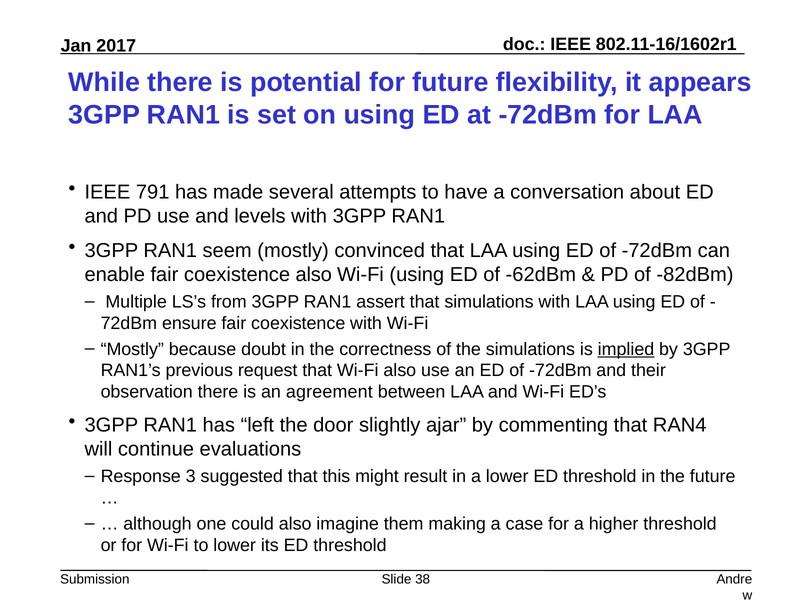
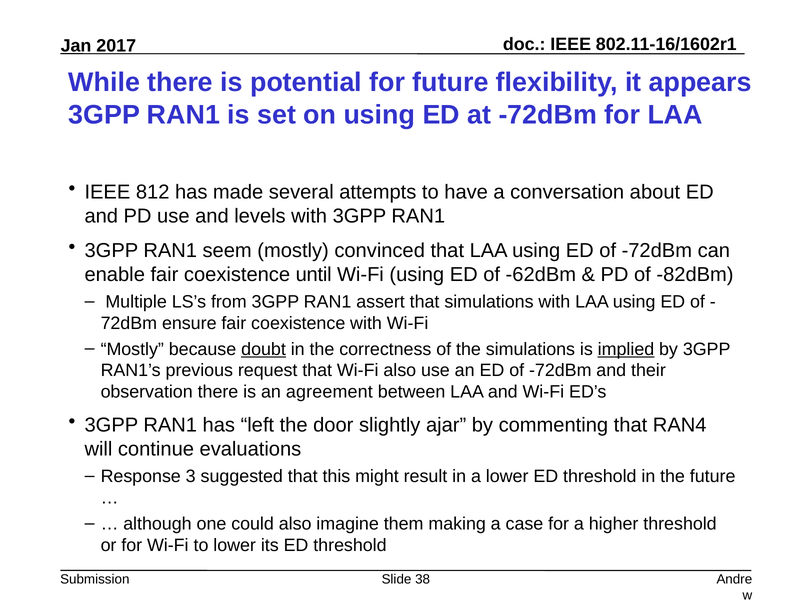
791: 791 -> 812
coexistence also: also -> until
doubt underline: none -> present
